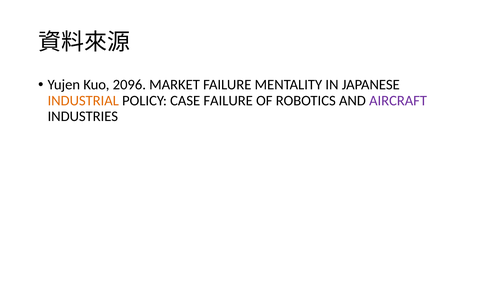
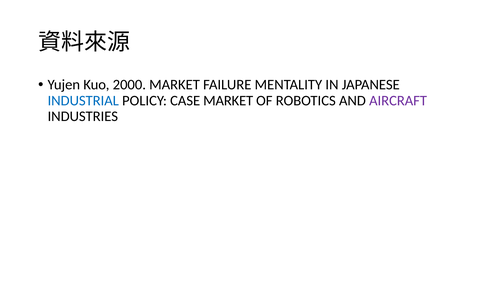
2096: 2096 -> 2000
INDUSTRIAL colour: orange -> blue
CASE FAILURE: FAILURE -> MARKET
